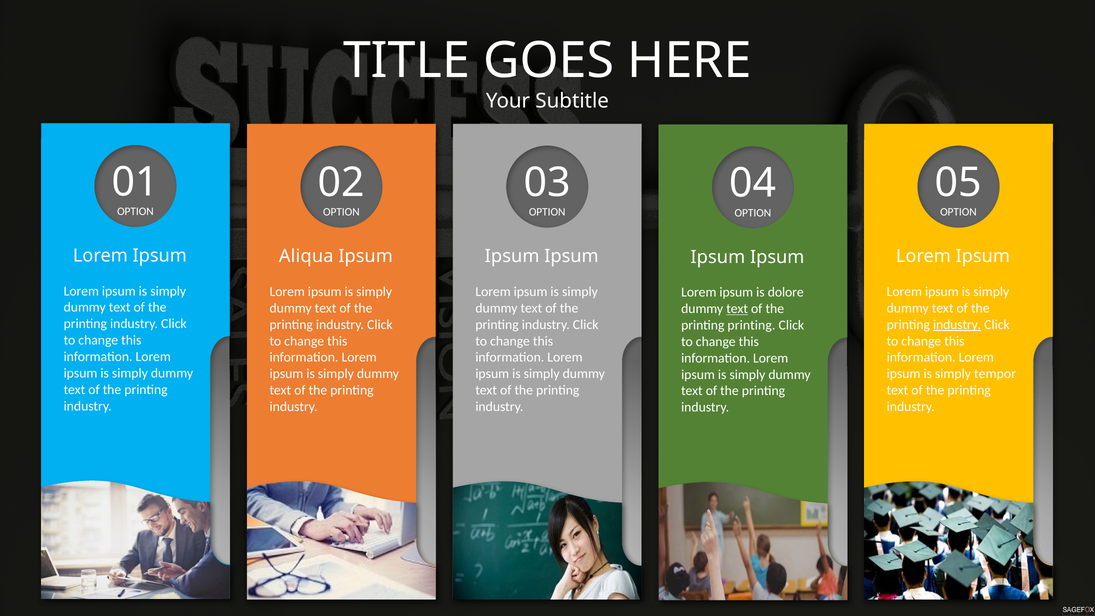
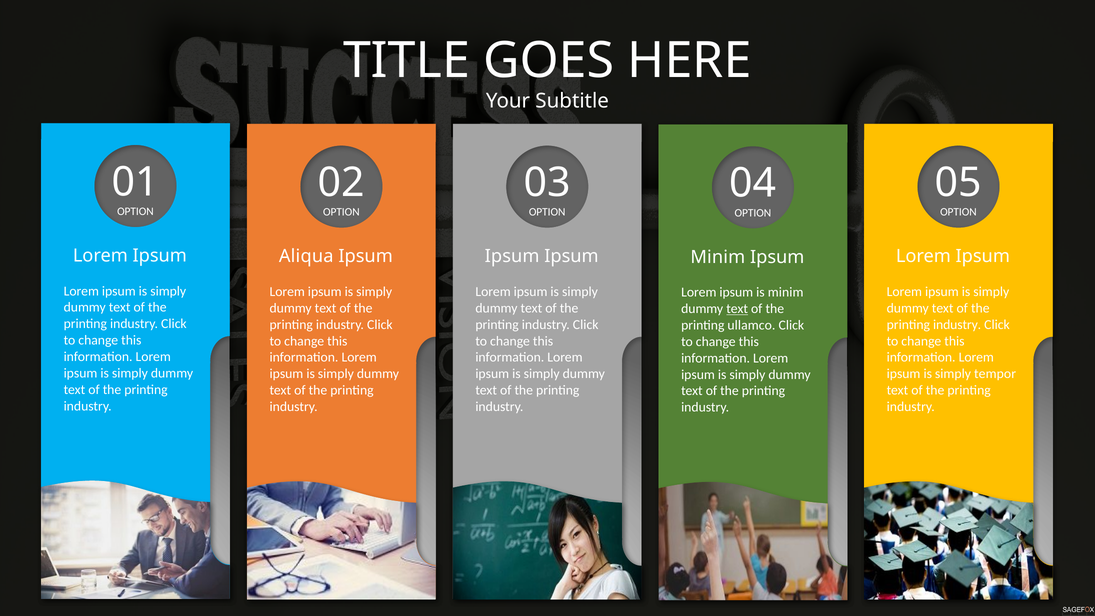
Ipsum at (718, 257): Ipsum -> Minim
is dolore: dolore -> minim
industry at (957, 325) underline: present -> none
printing printing: printing -> ullamco
